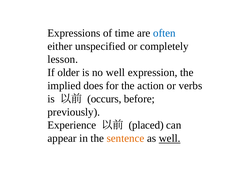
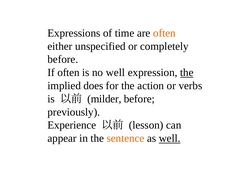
often at (164, 33) colour: blue -> orange
lesson at (63, 59): lesson -> before
If older: older -> often
the at (187, 72) underline: none -> present
occurs: occurs -> milder
placed: placed -> lesson
